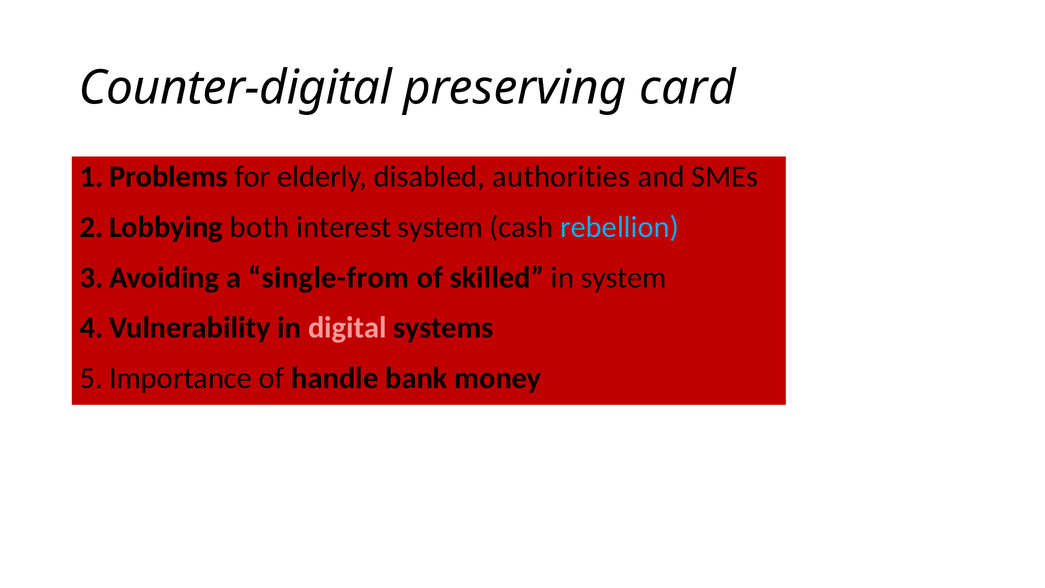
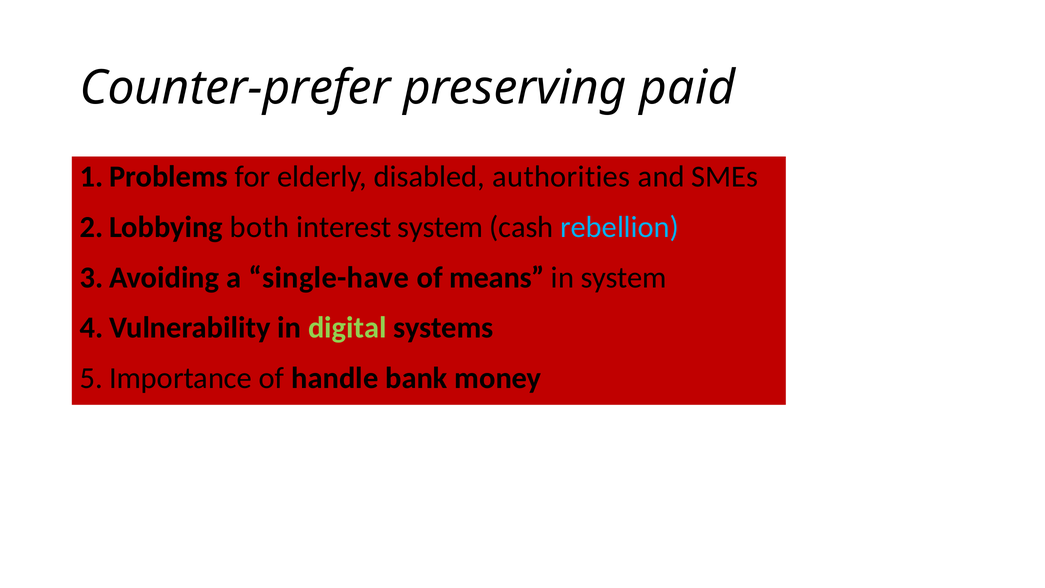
Counter-digital: Counter-digital -> Counter-prefer
card: card -> paid
single-from: single-from -> single-have
skilled: skilled -> means
digital colour: pink -> light green
